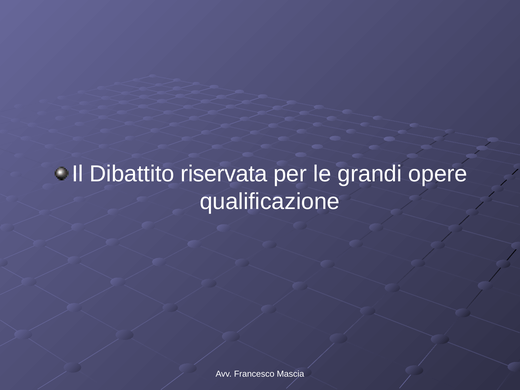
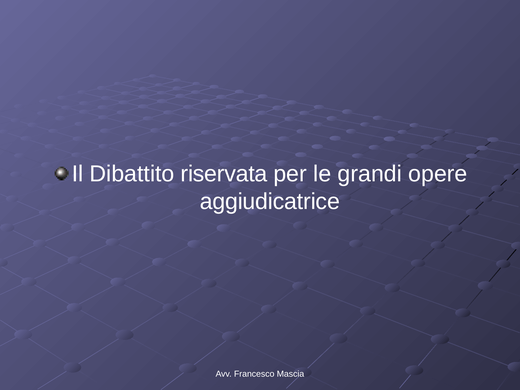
qualificazione: qualificazione -> aggiudicatrice
